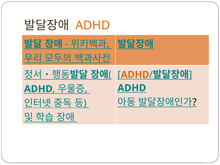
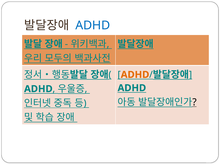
ADHD at (93, 25) colour: orange -> blue
